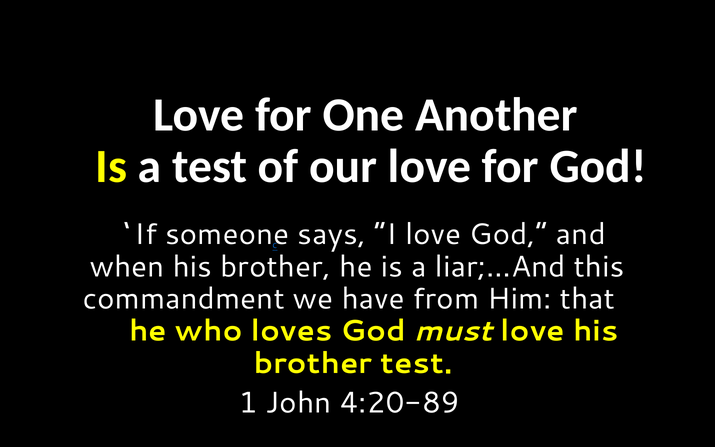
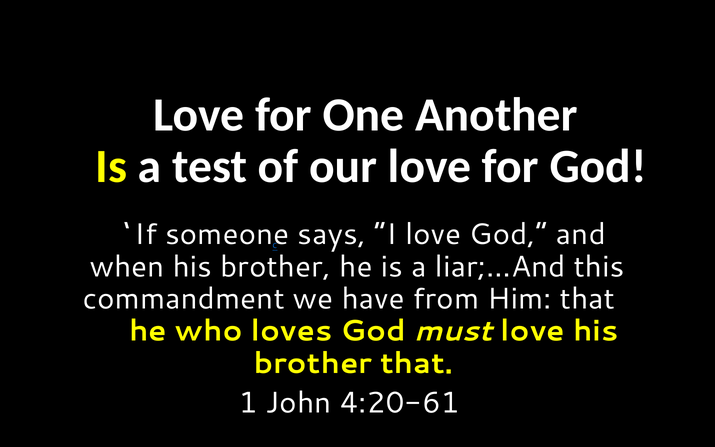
brother test: test -> that
4:20-89: 4:20-89 -> 4:20-61
